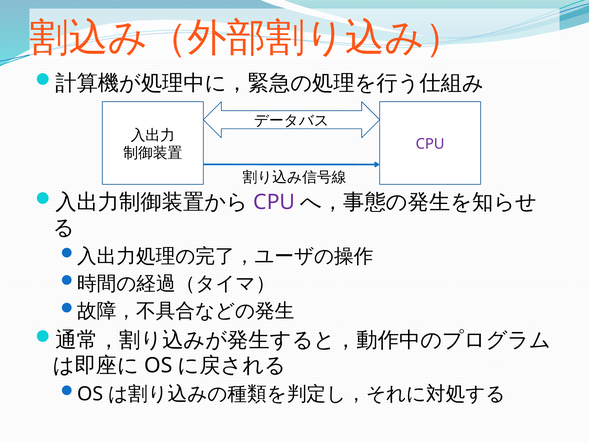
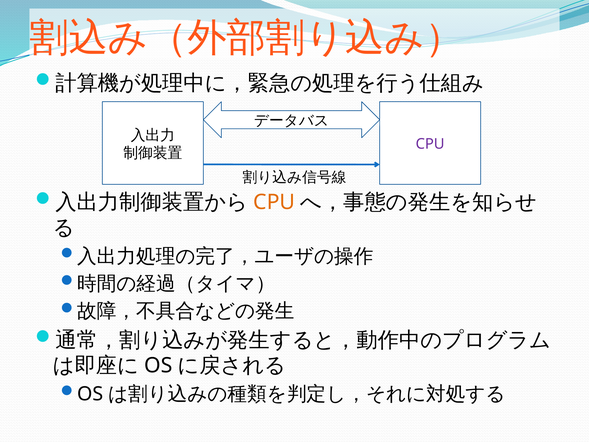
CPU at (274, 202) colour: purple -> orange
